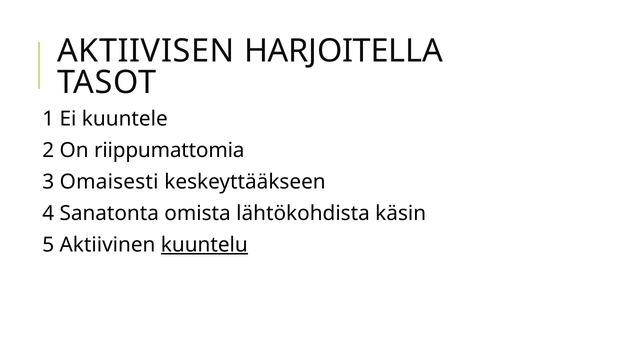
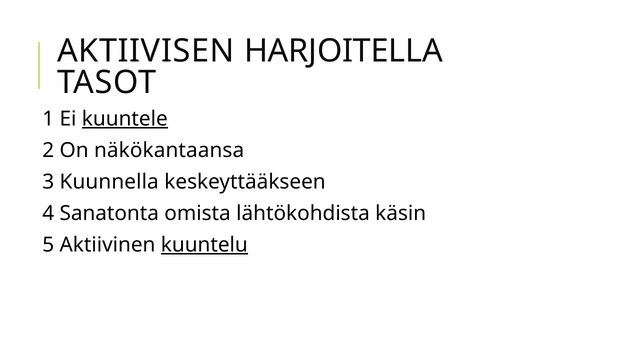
kuuntele underline: none -> present
riippumattomia: riippumattomia -> näkökantaansa
Omaisesti: Omaisesti -> Kuunnella
